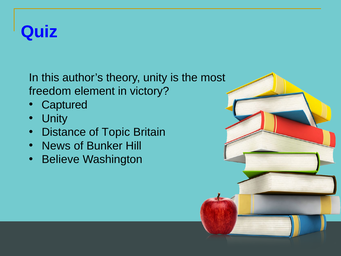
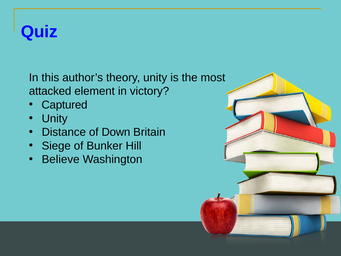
freedom: freedom -> attacked
Topic: Topic -> Down
News: News -> Siege
